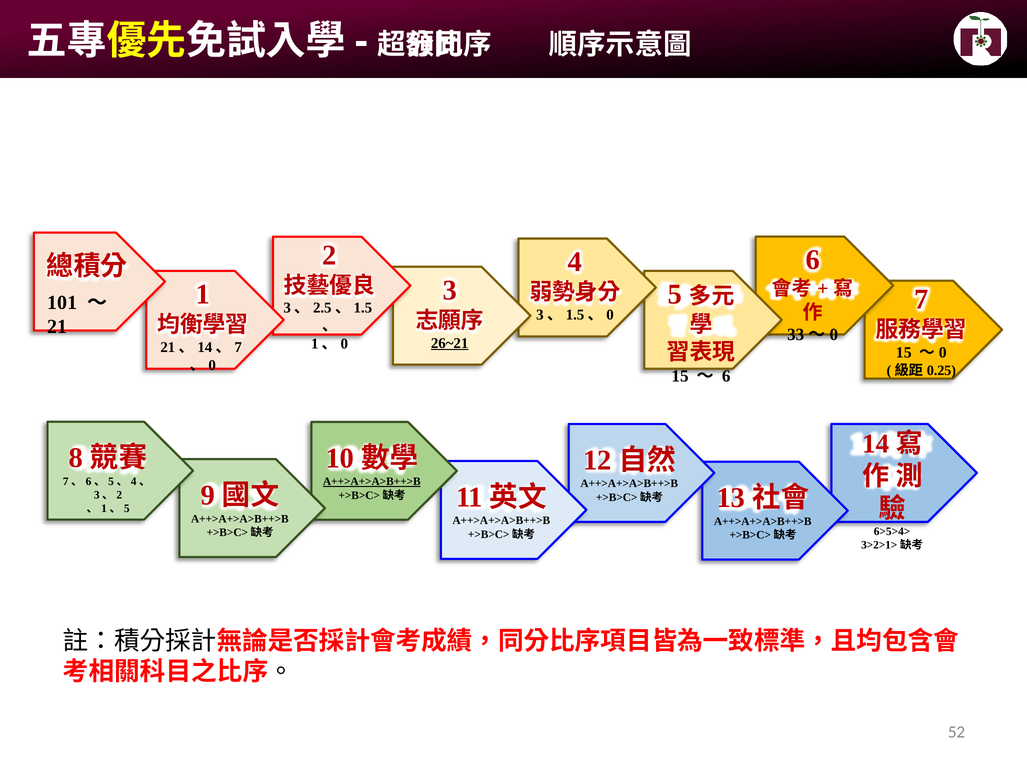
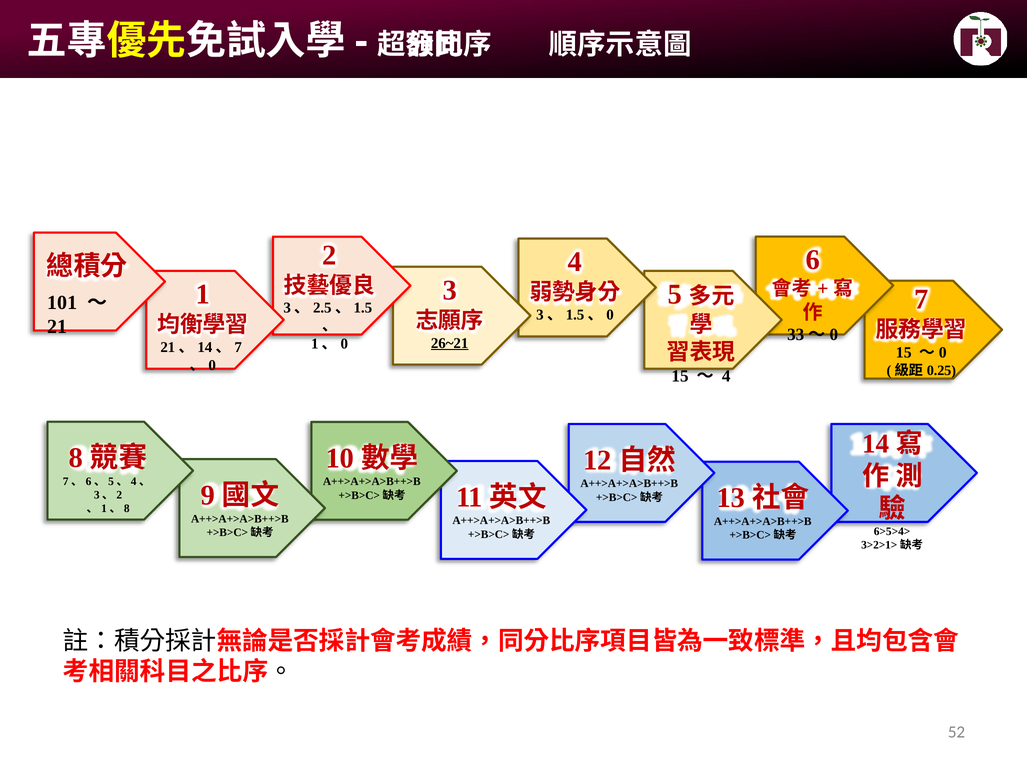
6 at (726, 376): 6 -> 4
A++>A+>A>B++>B at (372, 482) underline: present -> none
5 at (127, 509): 5 -> 8
